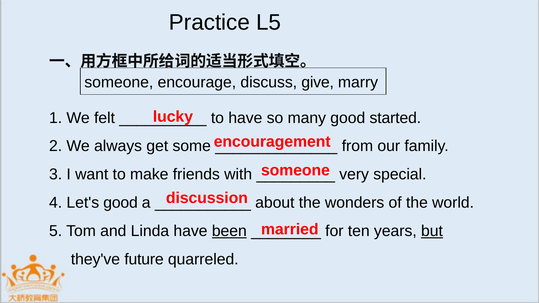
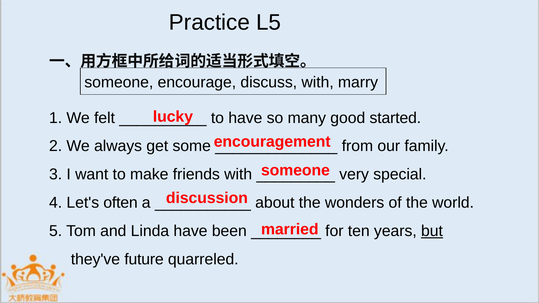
discuss give: give -> with
Let's good: good -> often
been underline: present -> none
